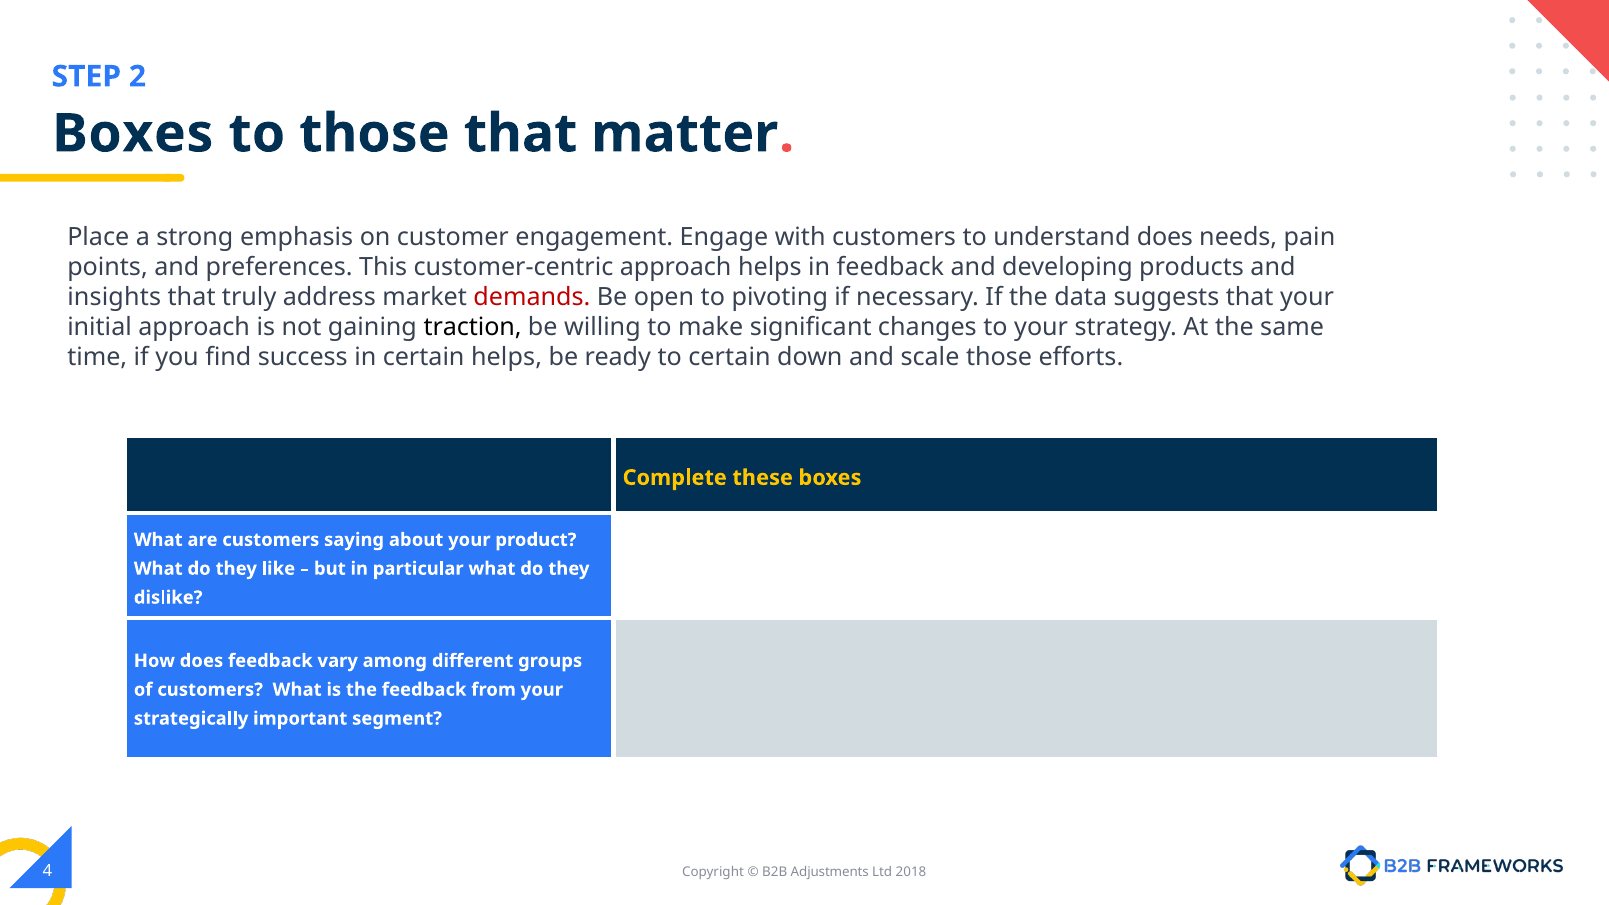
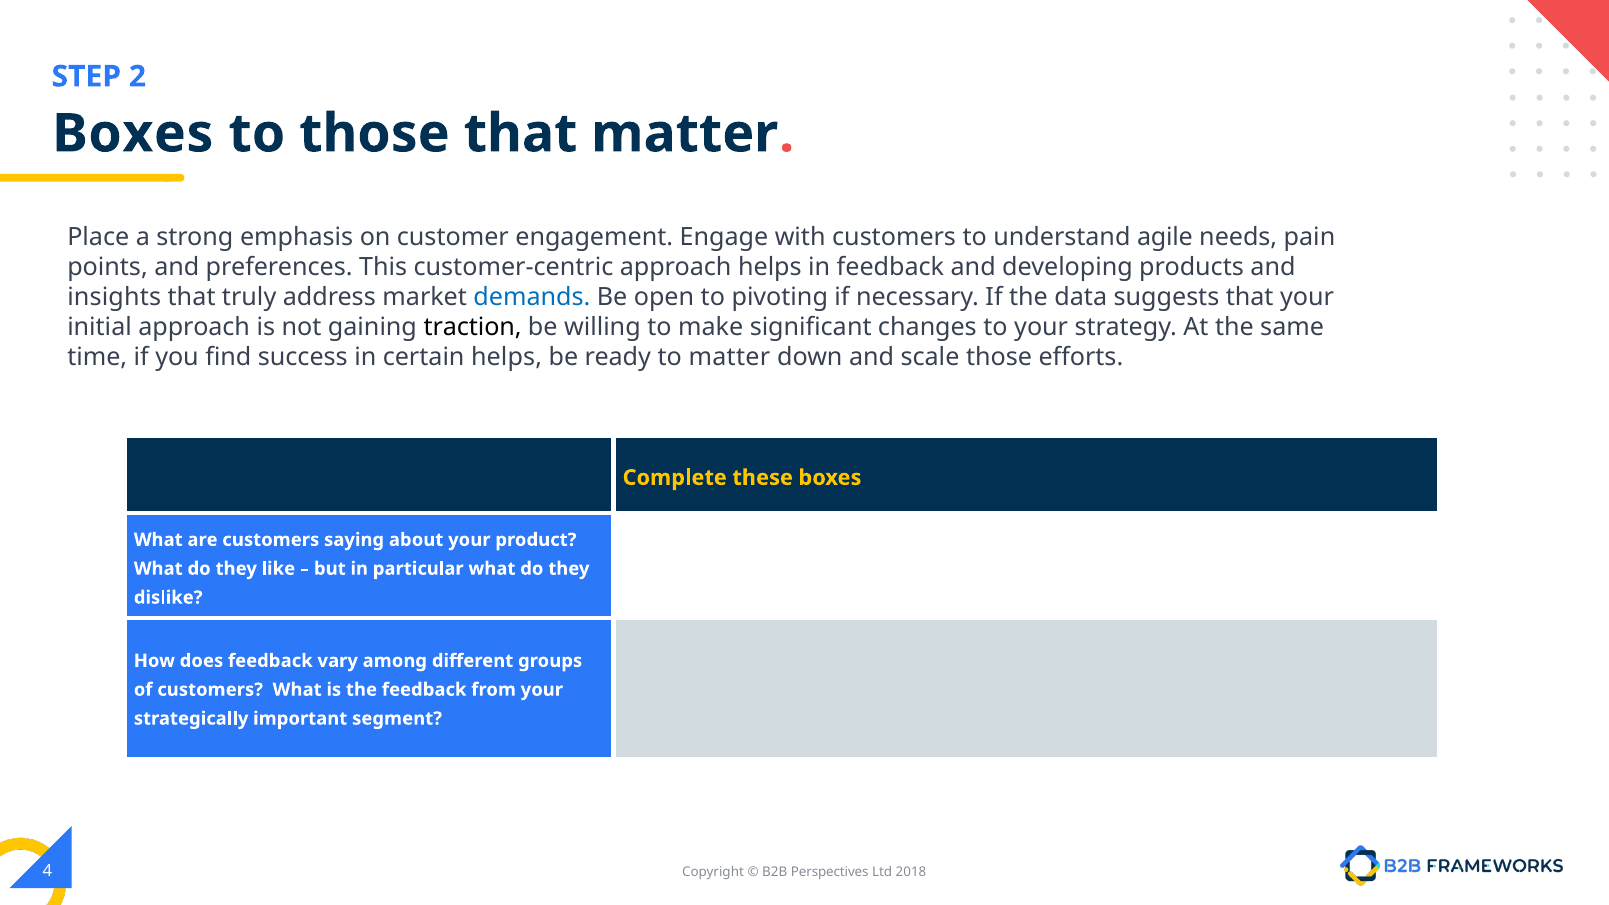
understand does: does -> agile
demands colour: red -> blue
to certain: certain -> matter
Adjustments: Adjustments -> Perspectives
